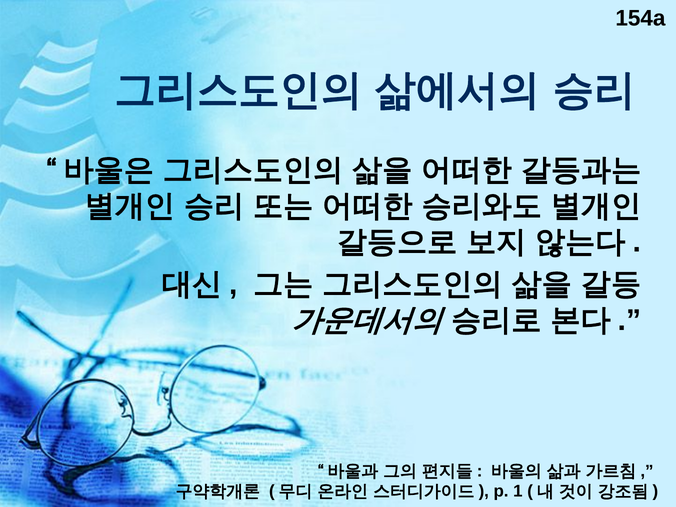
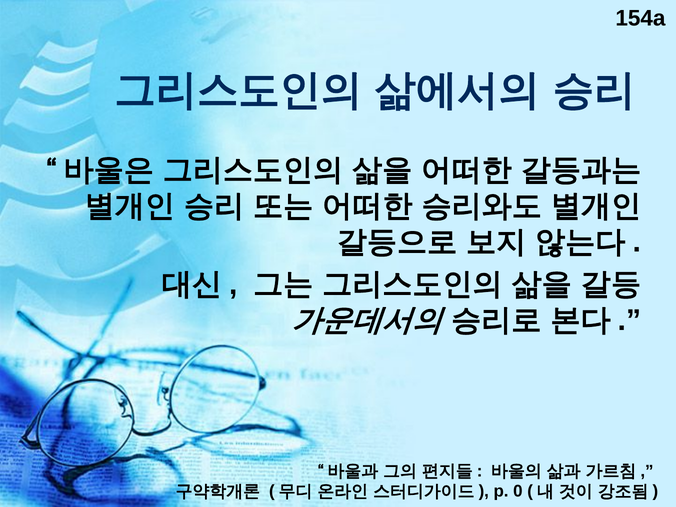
1: 1 -> 0
